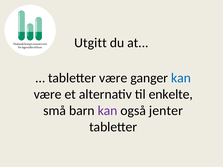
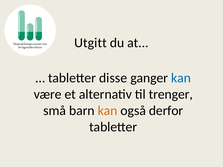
tabletter være: være -> disse
enkelte: enkelte -> trenger
kan at (108, 111) colour: purple -> orange
jenter: jenter -> derfor
